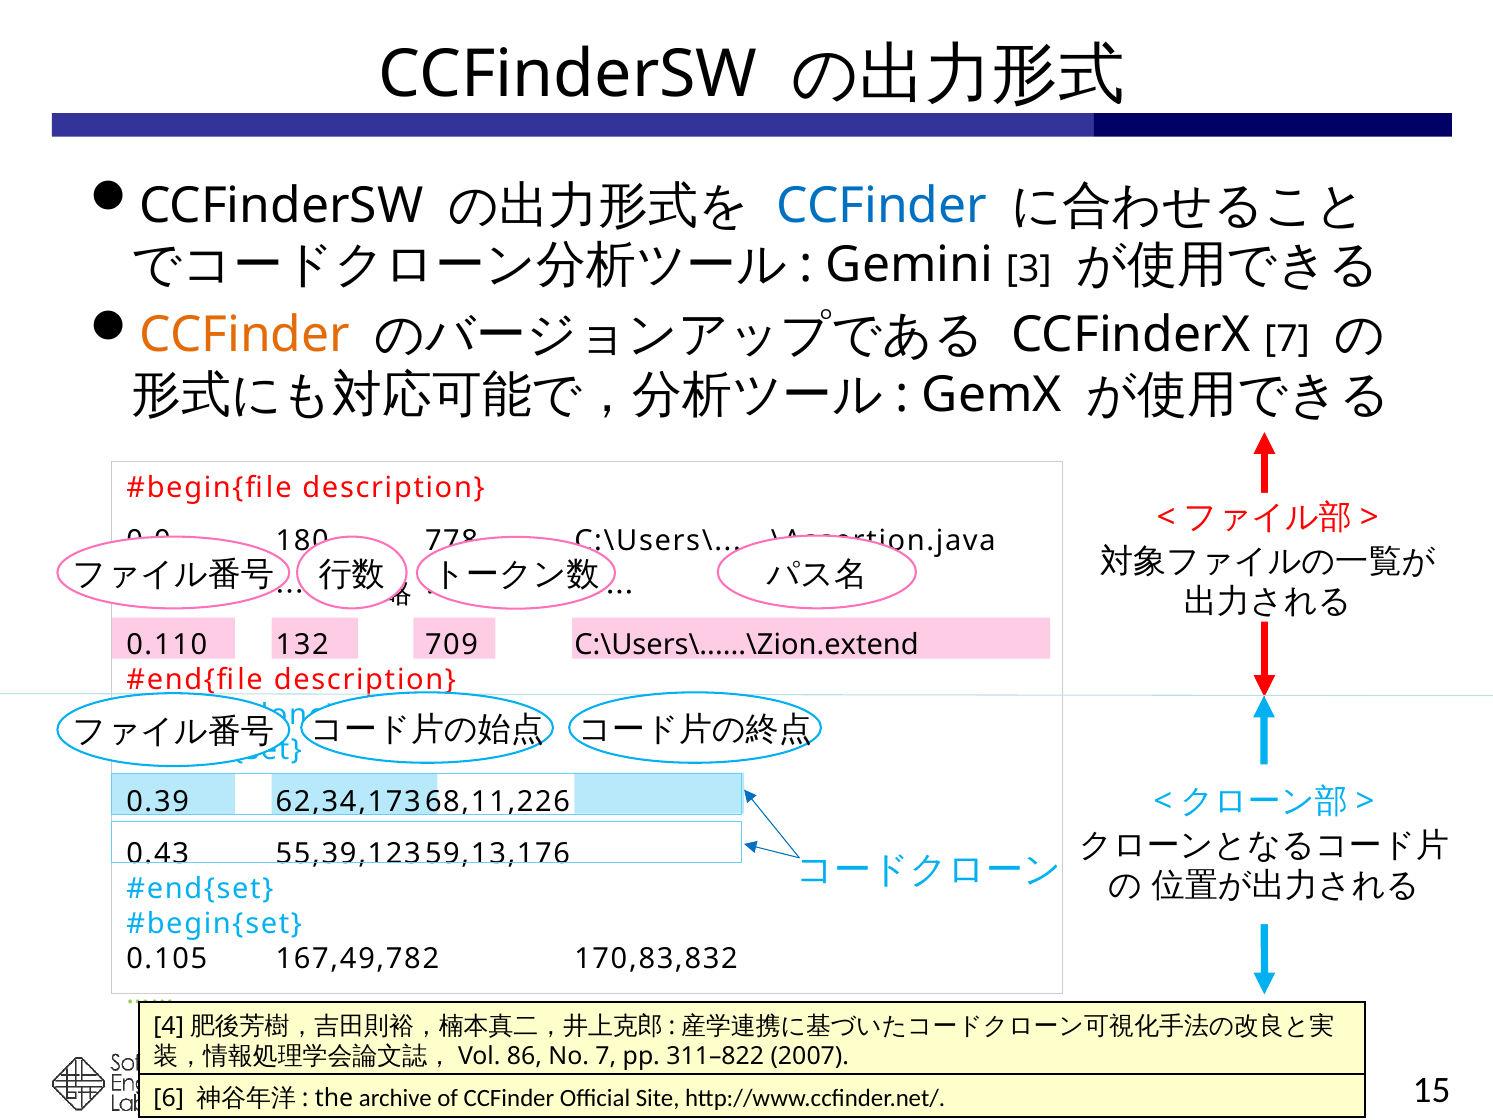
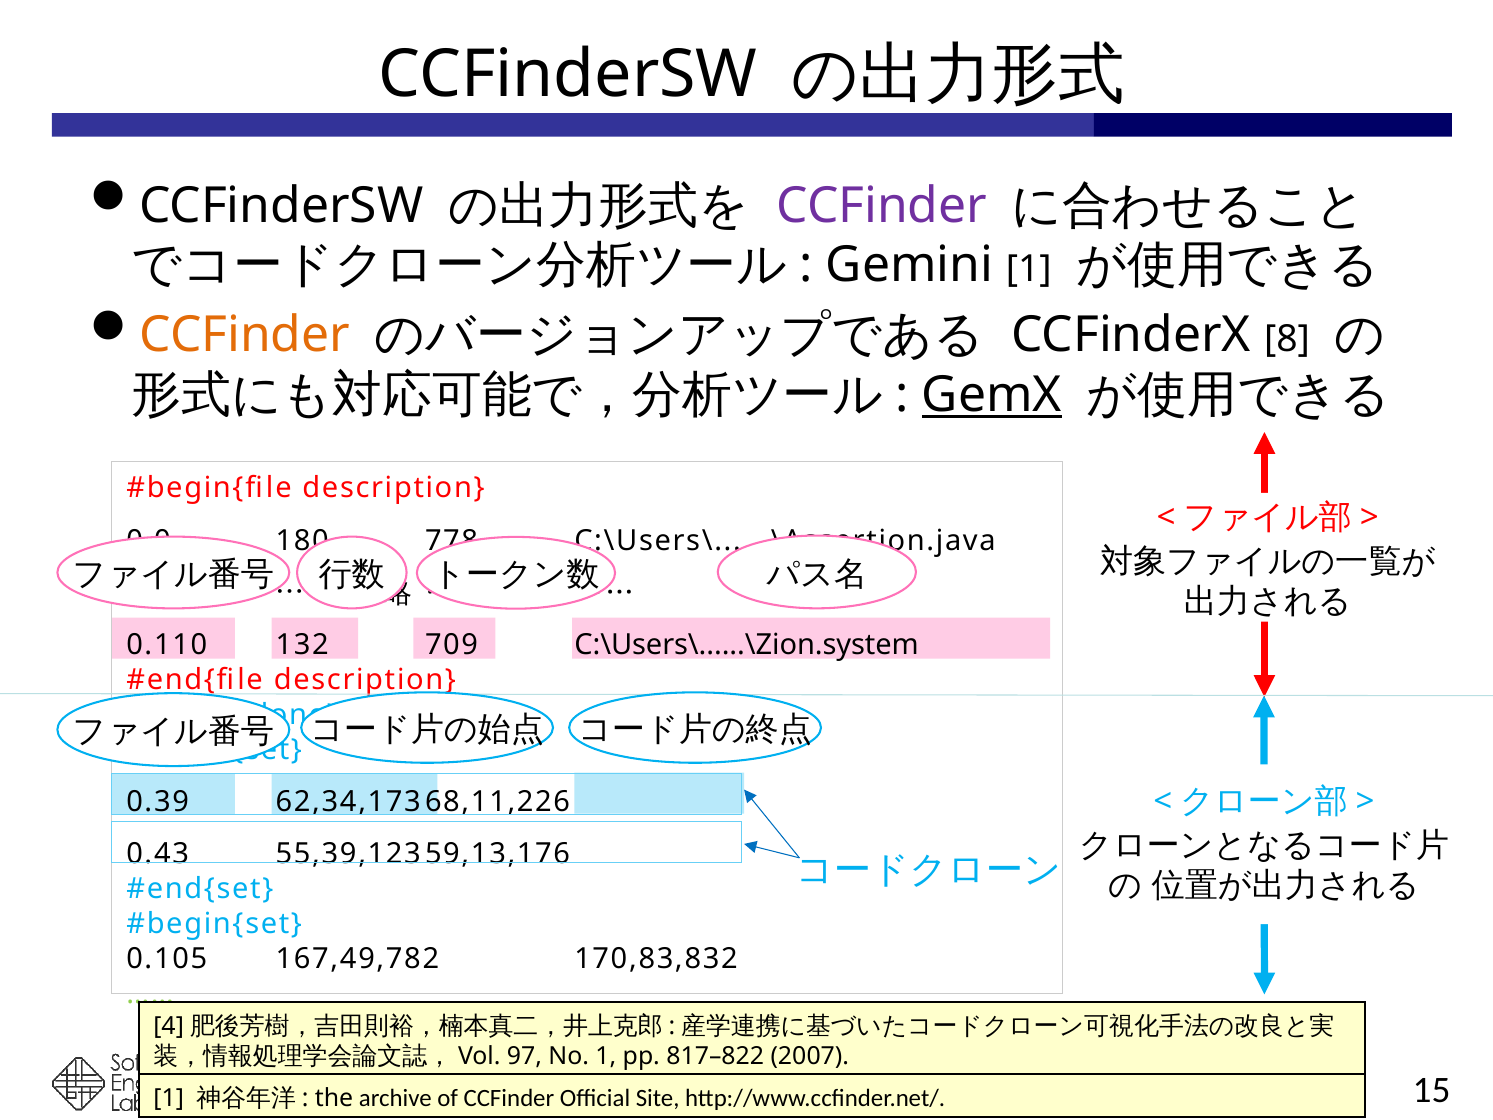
CCFinder at (881, 206) colour: blue -> purple
Gemini 3: 3 -> 1
CCFinderX 7: 7 -> 8
GemX underline: none -> present
C:\Users\......\Zion.extend: C:\Users\......\Zion.extend -> C:\Users\......\Zion.system
86: 86 -> 97
No 7: 7 -> 1
311–822: 311–822 -> 817–822
6 at (169, 1098): 6 -> 1
